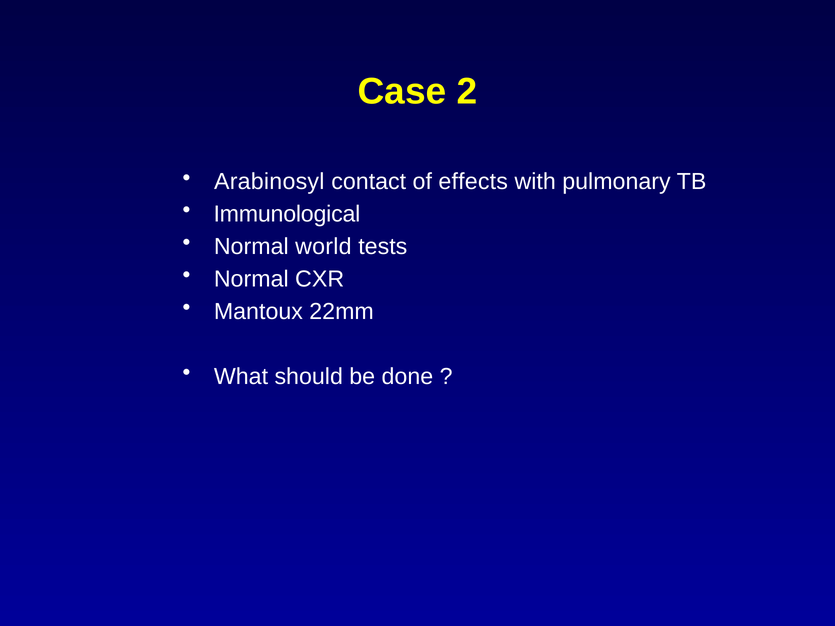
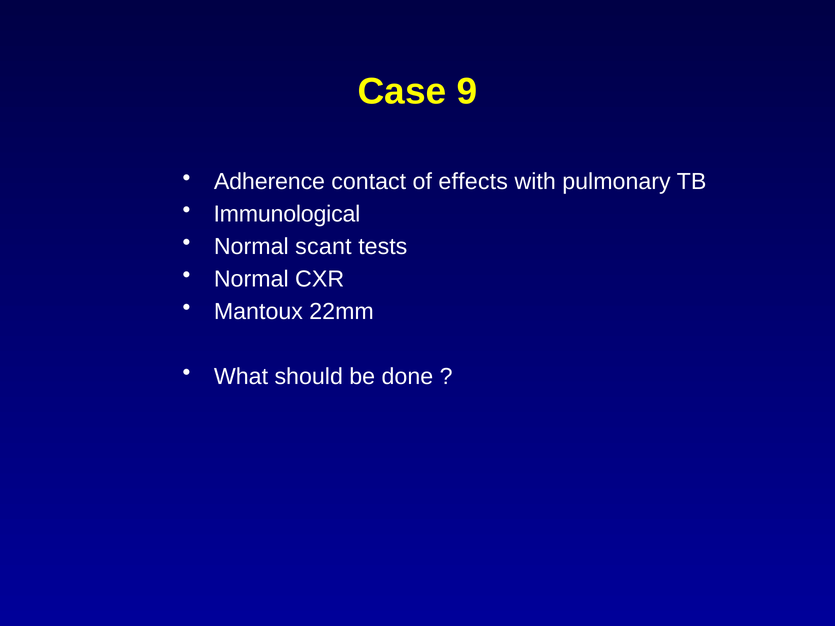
2: 2 -> 9
Arabinosyl: Arabinosyl -> Adherence
world: world -> scant
